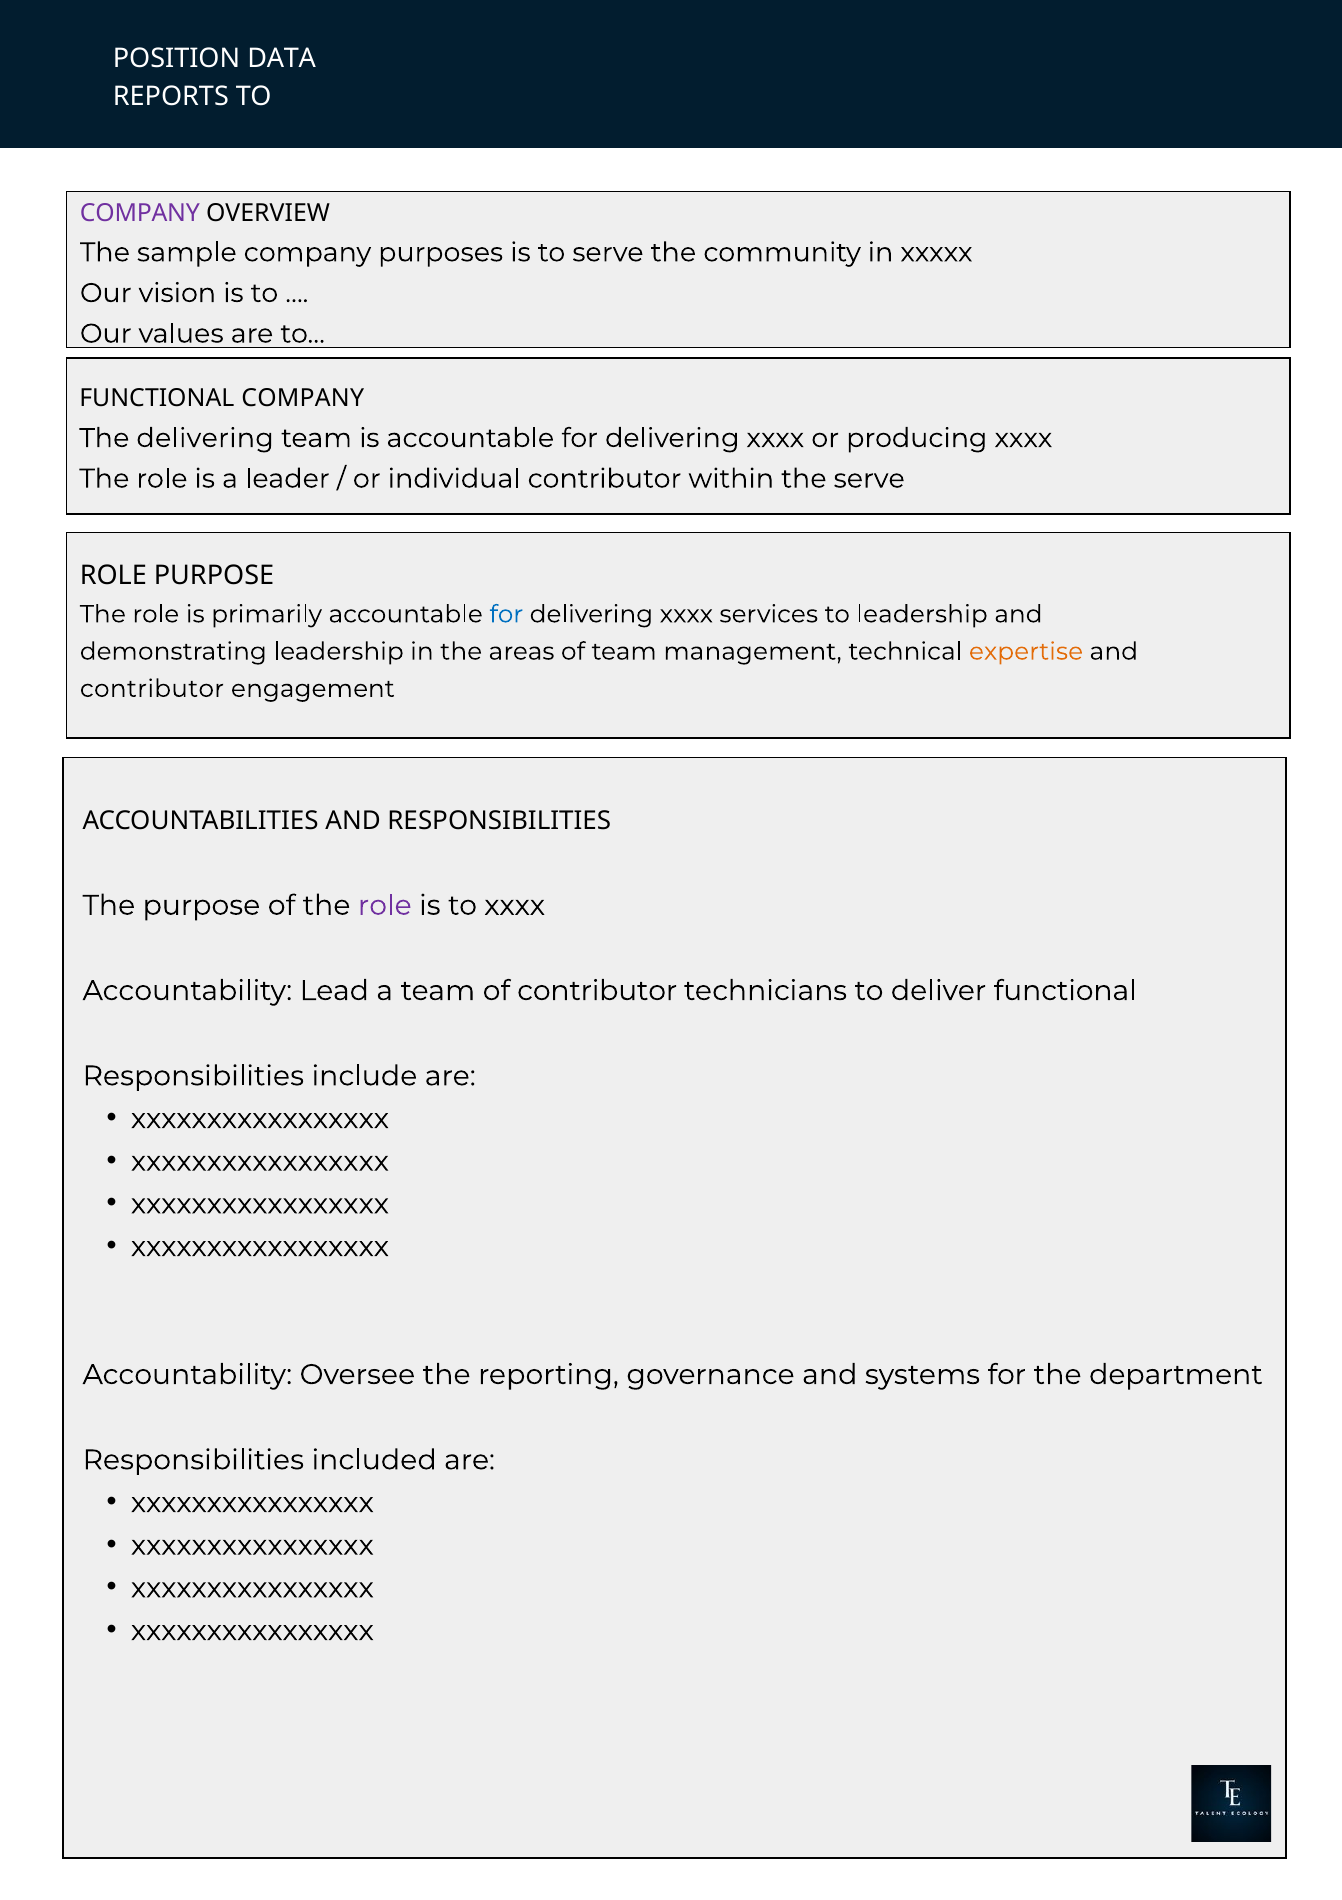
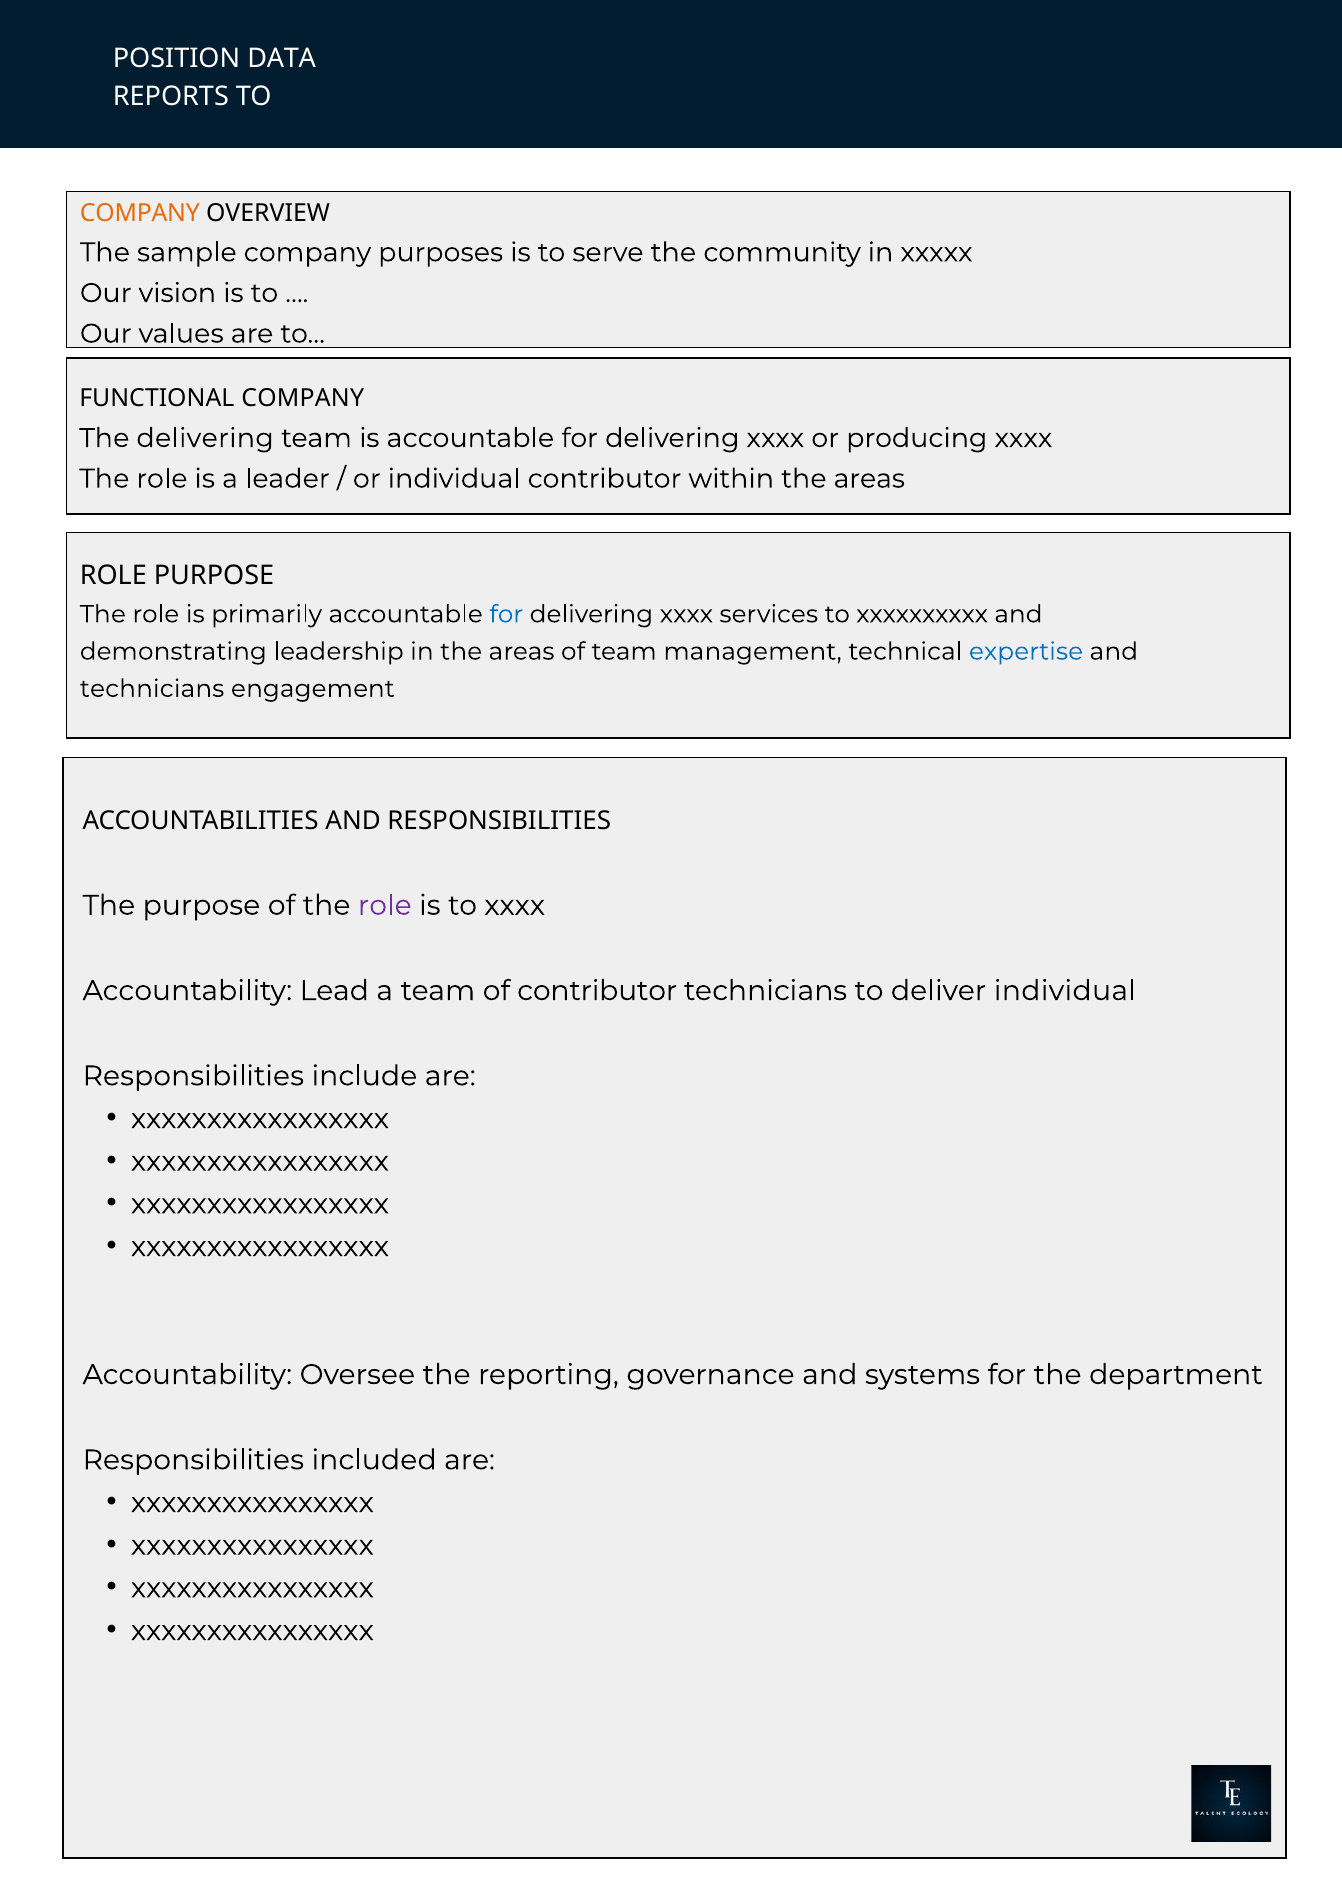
COMPANY at (140, 213) colour: purple -> orange
within the serve: serve -> areas
to leadership: leadership -> xxxxxxxxxx
expertise colour: orange -> blue
contributor at (152, 688): contributor -> technicians
deliver functional: functional -> individual
